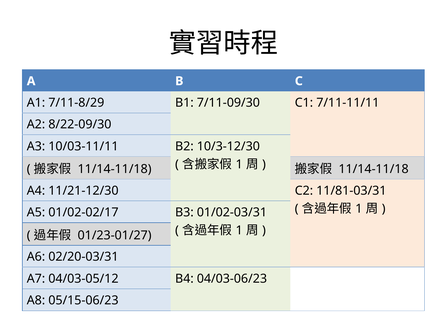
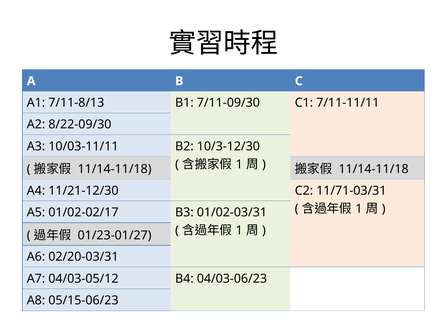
7/11-8/29: 7/11-8/29 -> 7/11-8/13
11/81-03/31: 11/81-03/31 -> 11/71-03/31
